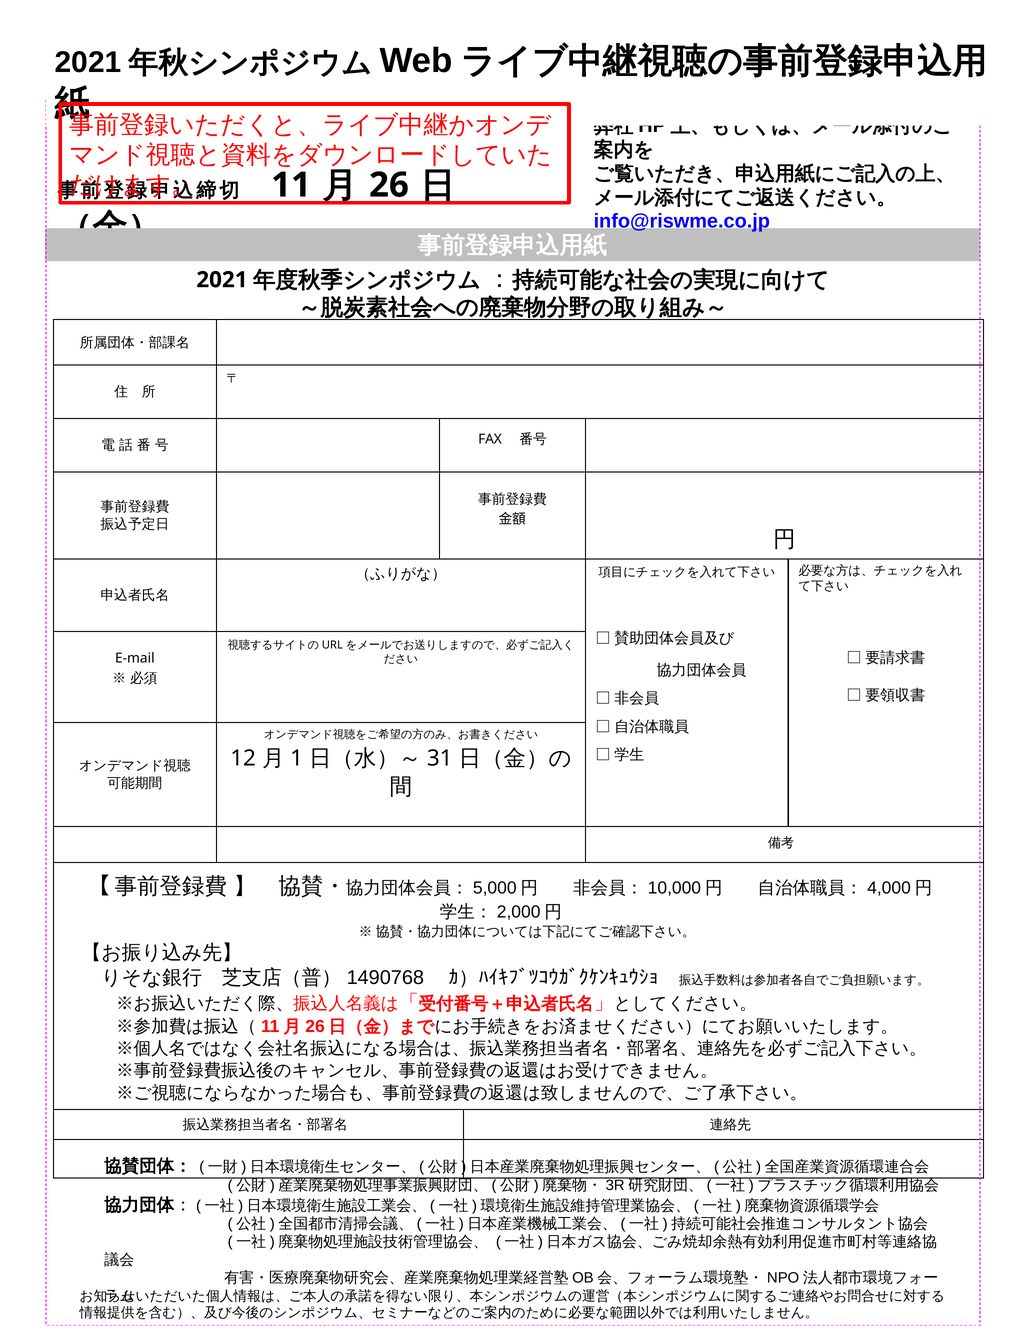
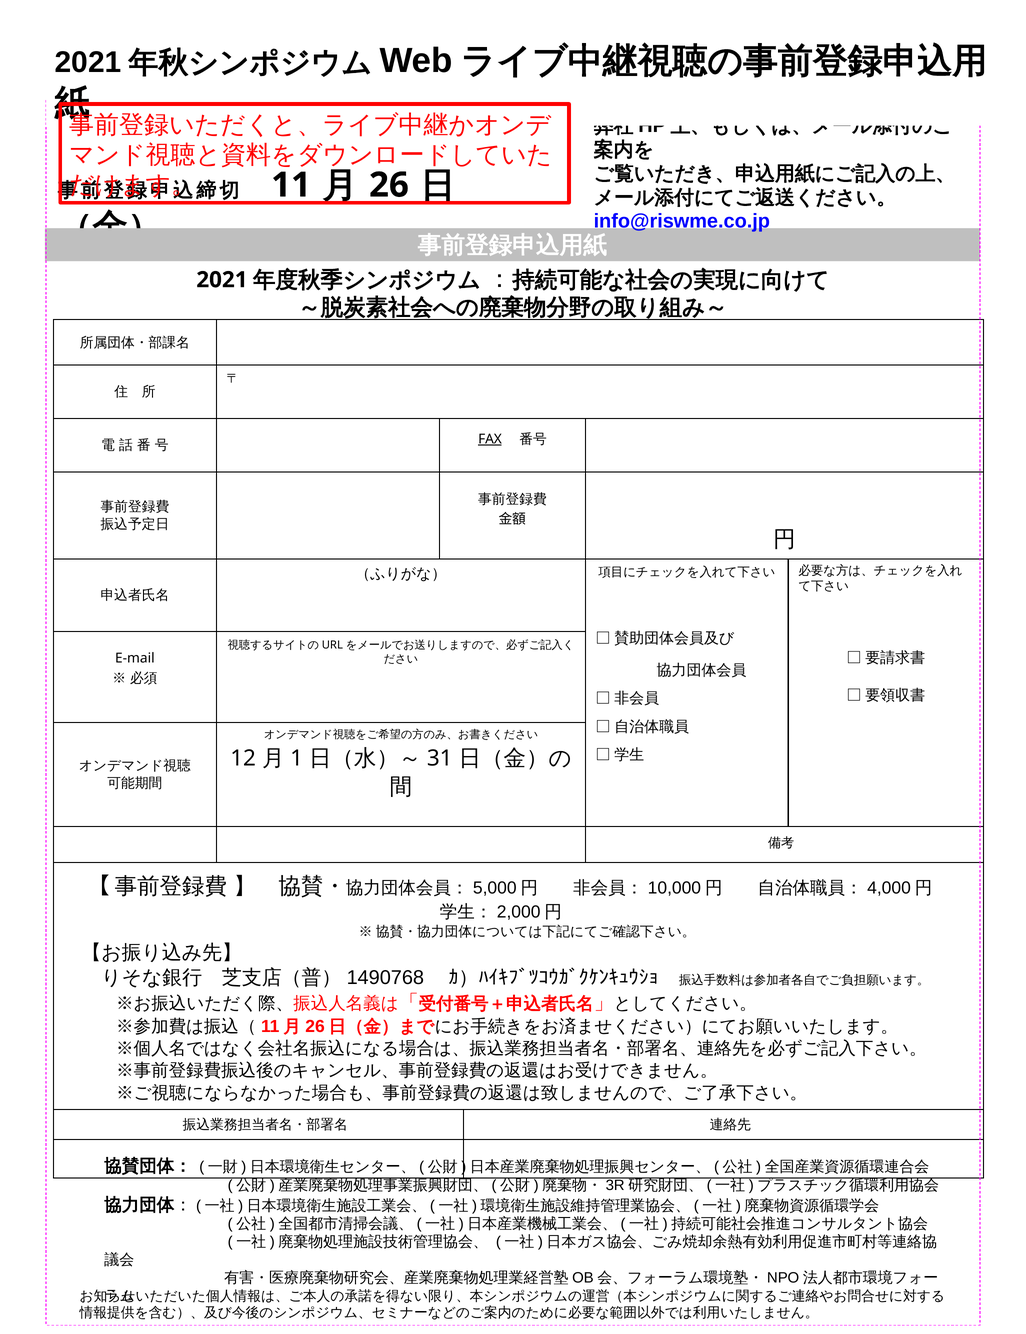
FAX underline: none -> present
